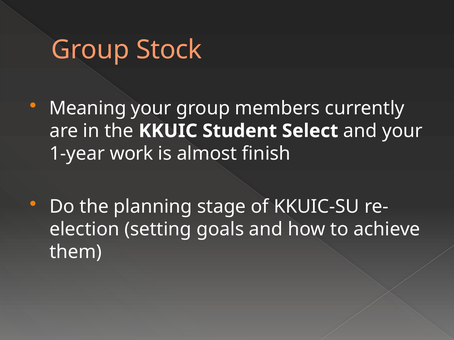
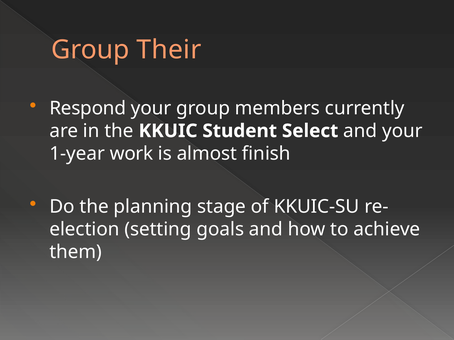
Stock: Stock -> Their
Meaning: Meaning -> Respond
